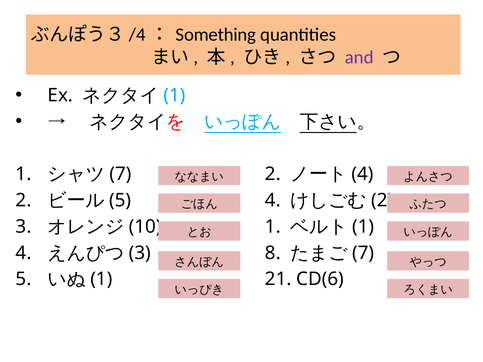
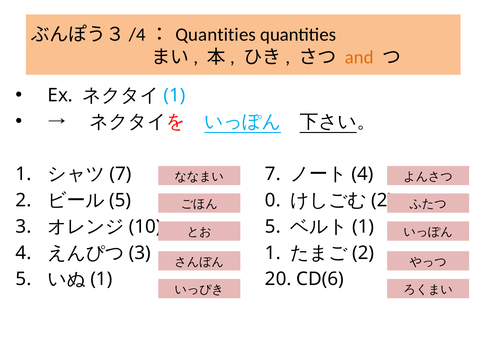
Something at (216, 35): Something -> Quantities
and colour: purple -> orange
7 2: 2 -> 7
4 at (273, 201): 4 -> 0
10 1: 1 -> 5
8 at (273, 253): 8 -> 1
7 at (363, 253): 7 -> 2
21: 21 -> 20
